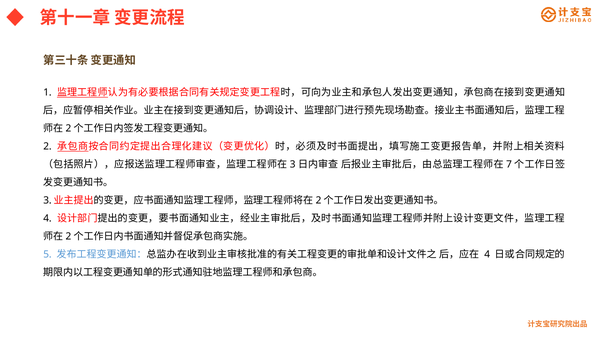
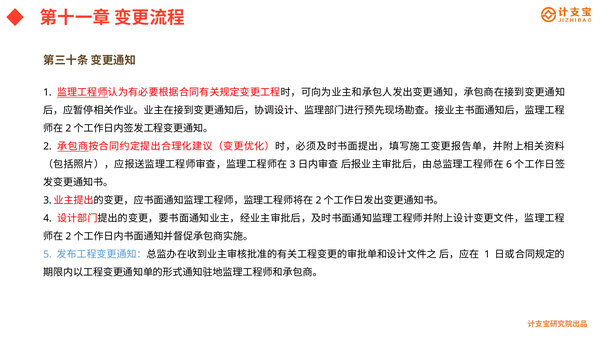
7: 7 -> 6
4 at (487, 254): 4 -> 1
